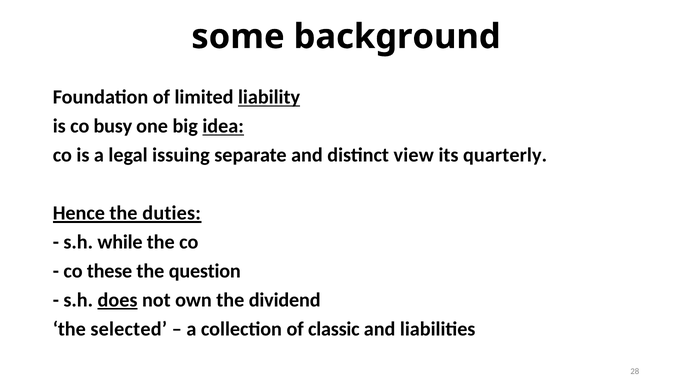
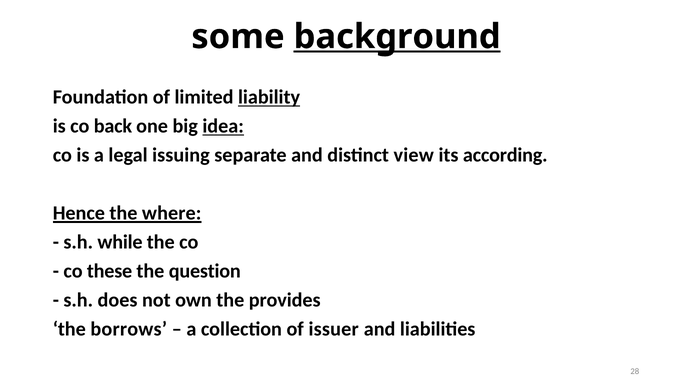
background underline: none -> present
busy: busy -> back
quarterly: quarterly -> according
duties: duties -> where
does underline: present -> none
dividend: dividend -> provides
selected: selected -> borrows
classic: classic -> issuer
